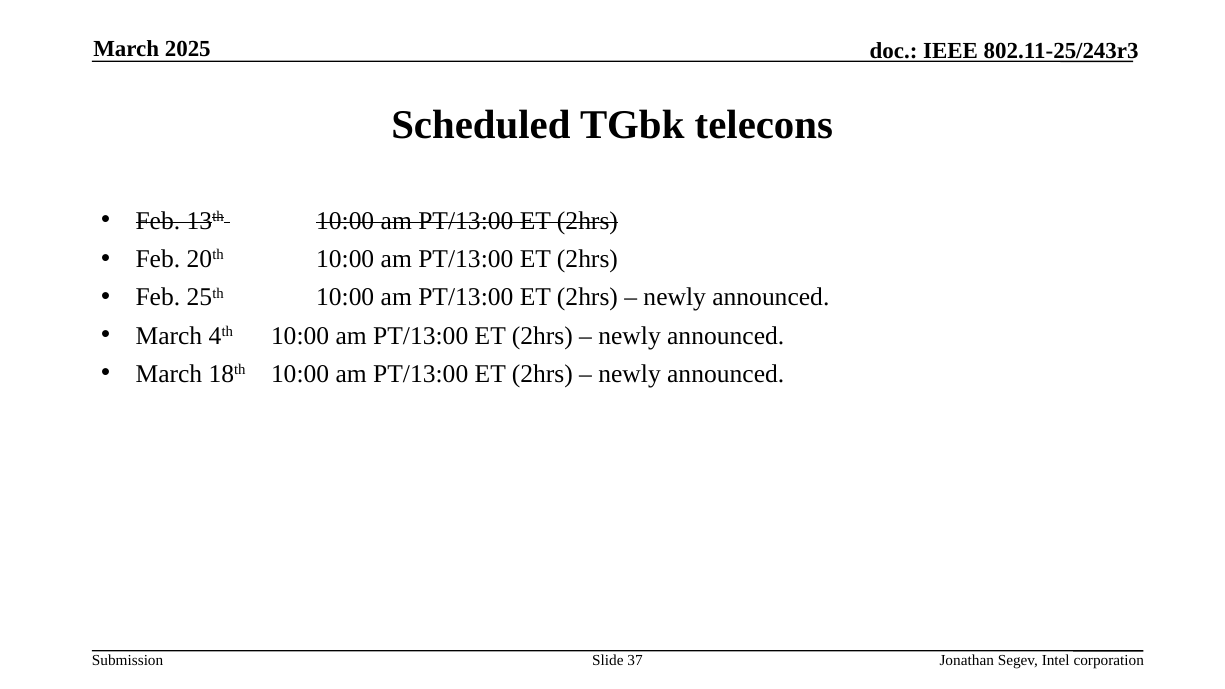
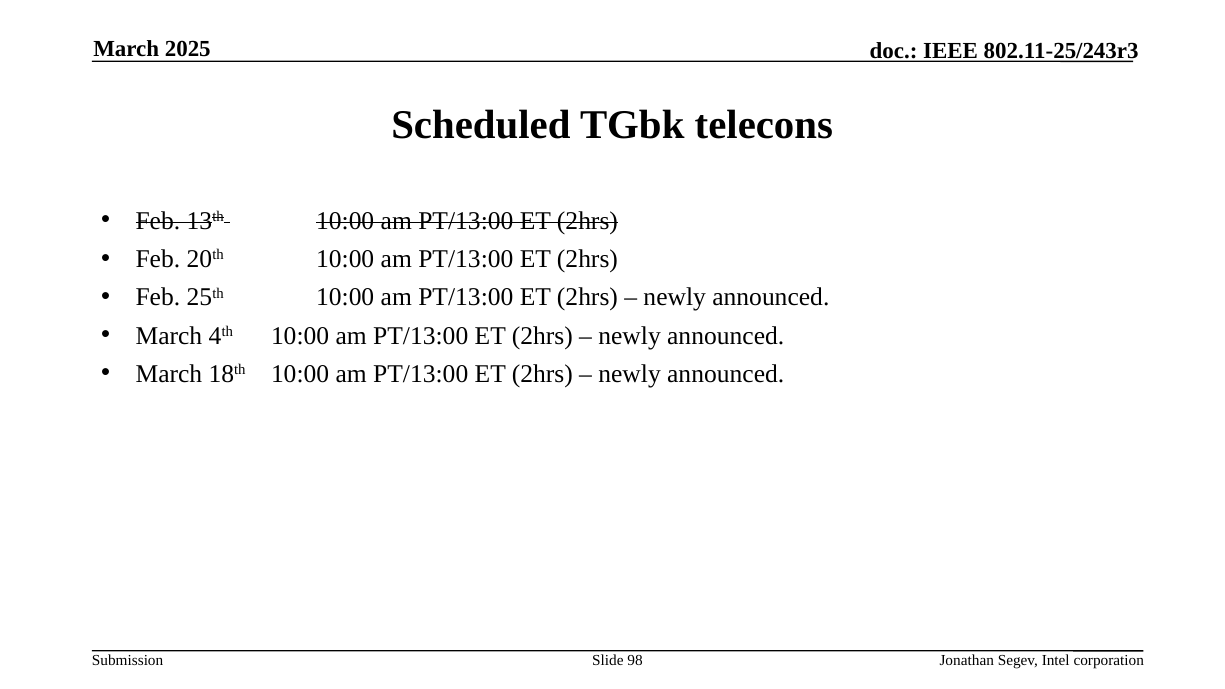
37: 37 -> 98
